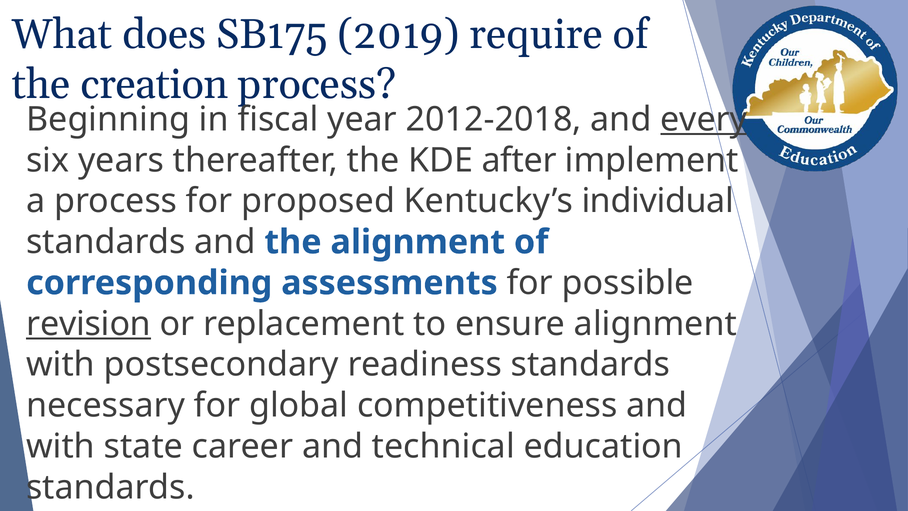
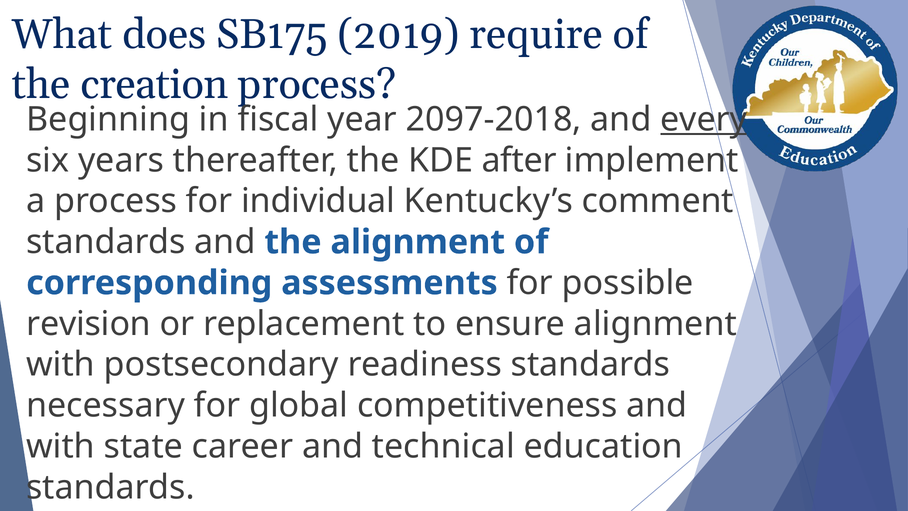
2012-2018: 2012-2018 -> 2097-2018
proposed: proposed -> individual
individual: individual -> comment
revision underline: present -> none
